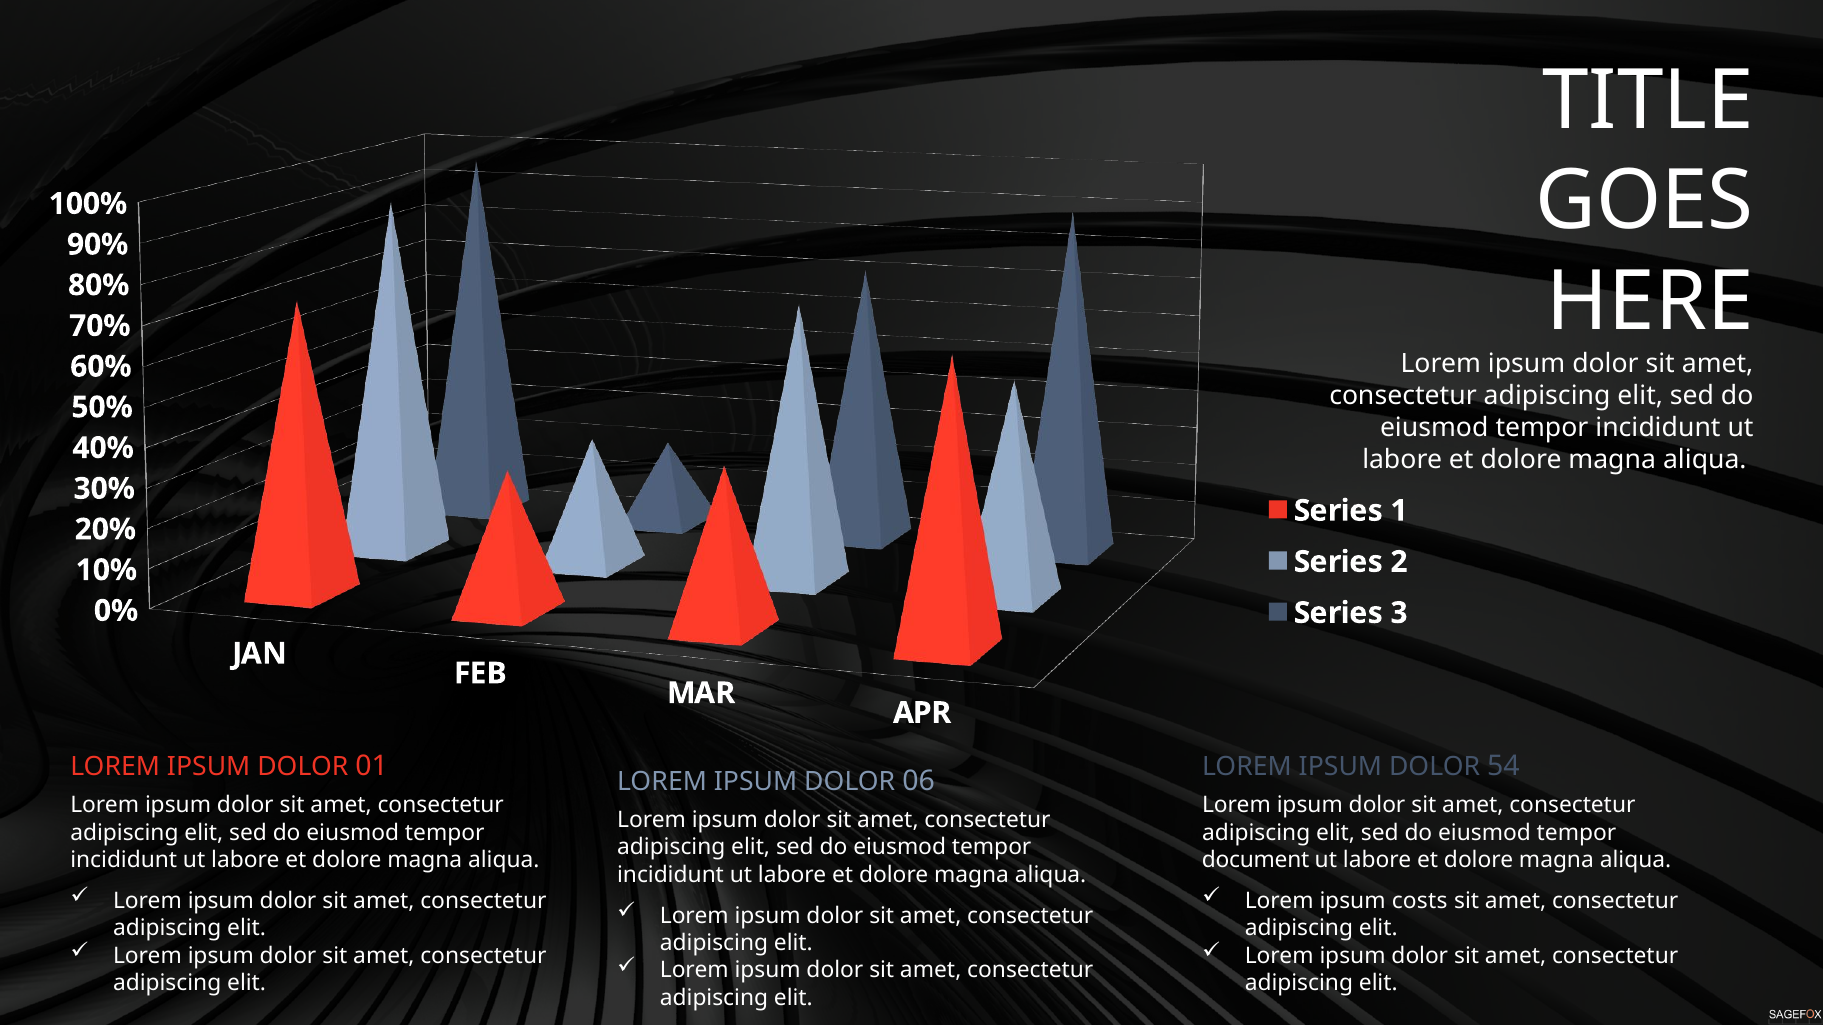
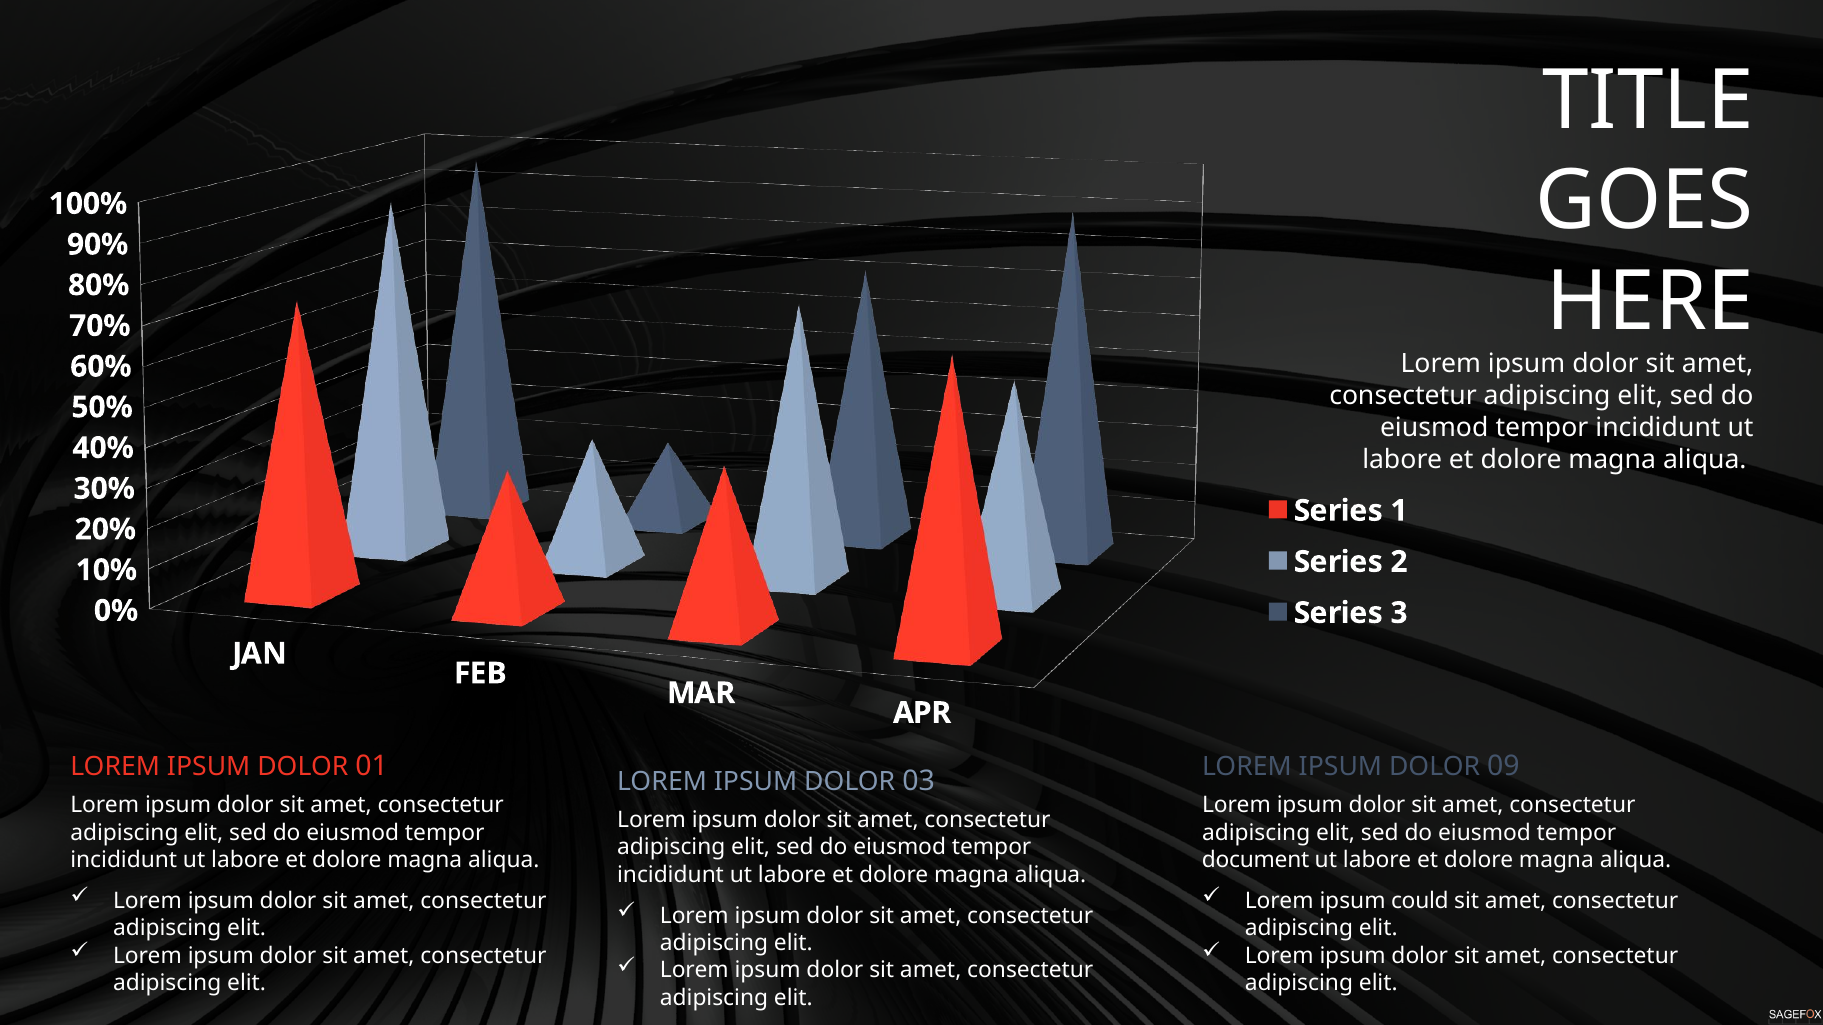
54: 54 -> 09
06: 06 -> 03
costs: costs -> could
